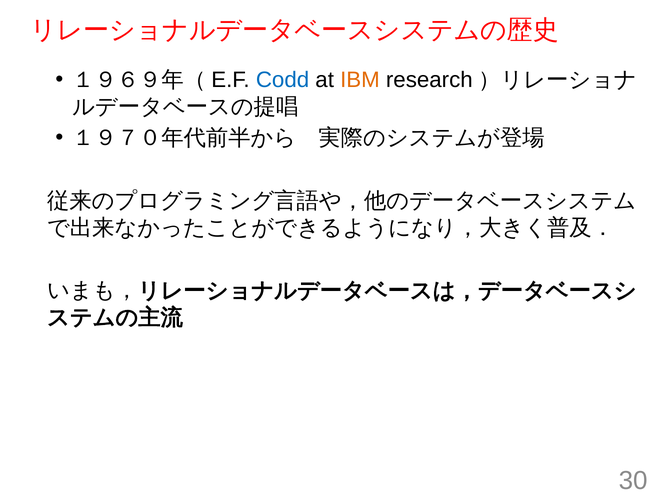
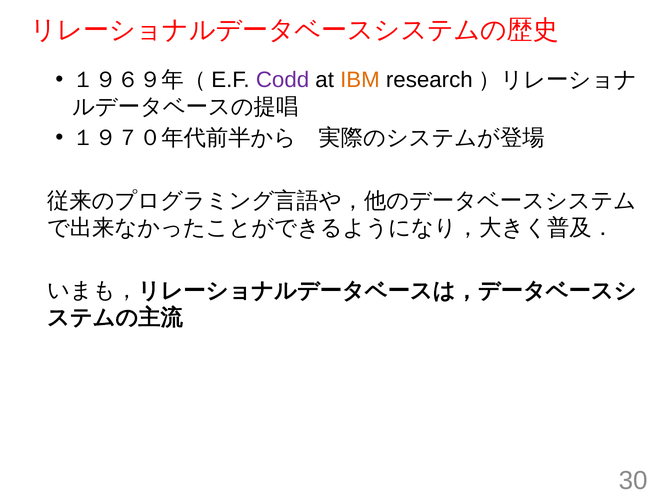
Codd colour: blue -> purple
